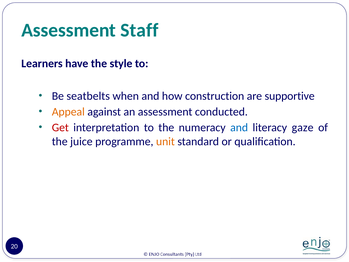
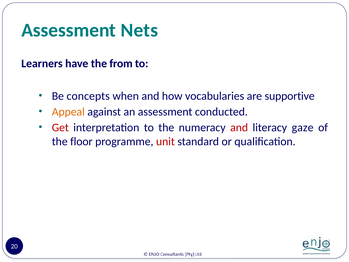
Staff: Staff -> Nets
style: style -> from
seatbelts: seatbelts -> concepts
construction: construction -> vocabularies
and at (239, 128) colour: blue -> red
juice: juice -> floor
unit colour: orange -> red
